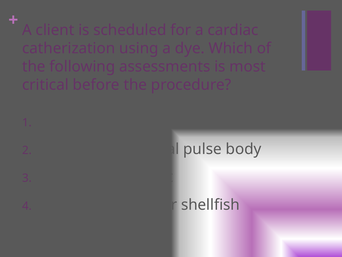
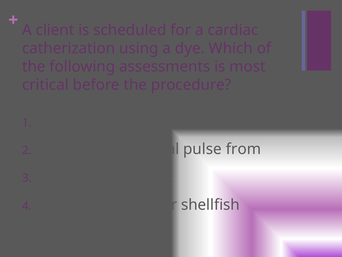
body: body -> from
